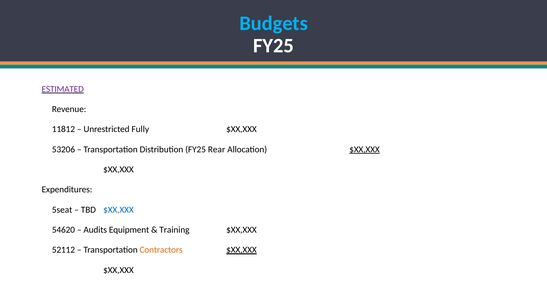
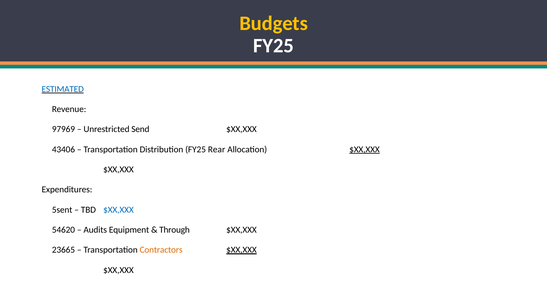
Budgets colour: light blue -> yellow
ESTIMATED colour: purple -> blue
11812: 11812 -> 97969
Fully: Fully -> Send
53206: 53206 -> 43406
5seat: 5seat -> 5sent
Training: Training -> Through
52112: 52112 -> 23665
